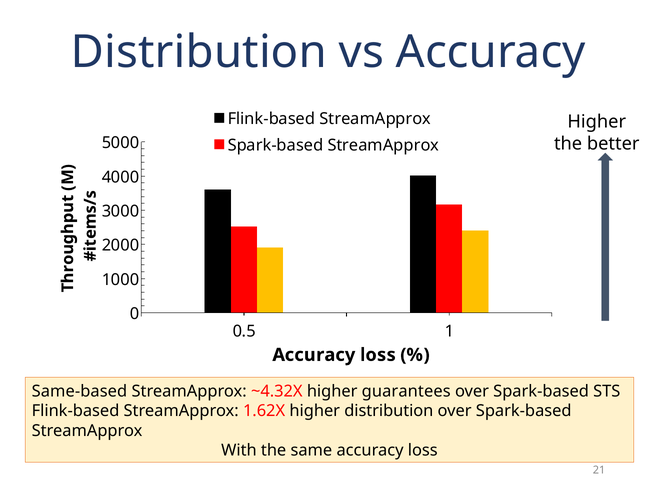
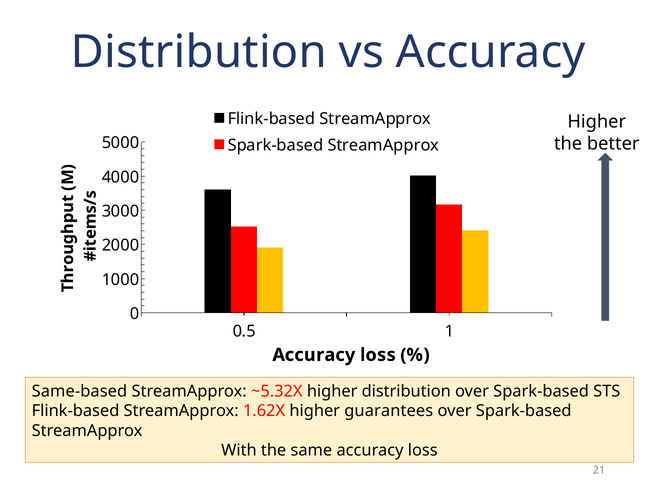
~4.32X: ~4.32X -> ~5.32X
higher guarantees: guarantees -> distribution
higher distribution: distribution -> guarantees
